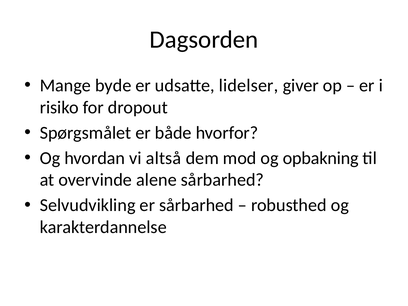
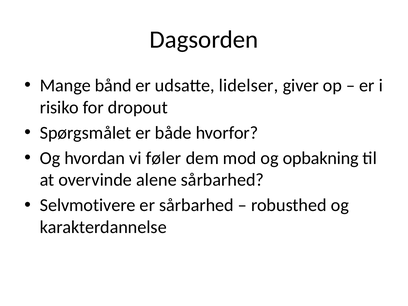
byde: byde -> bånd
altså: altså -> føler
Selvudvikling: Selvudvikling -> Selvmotivere
